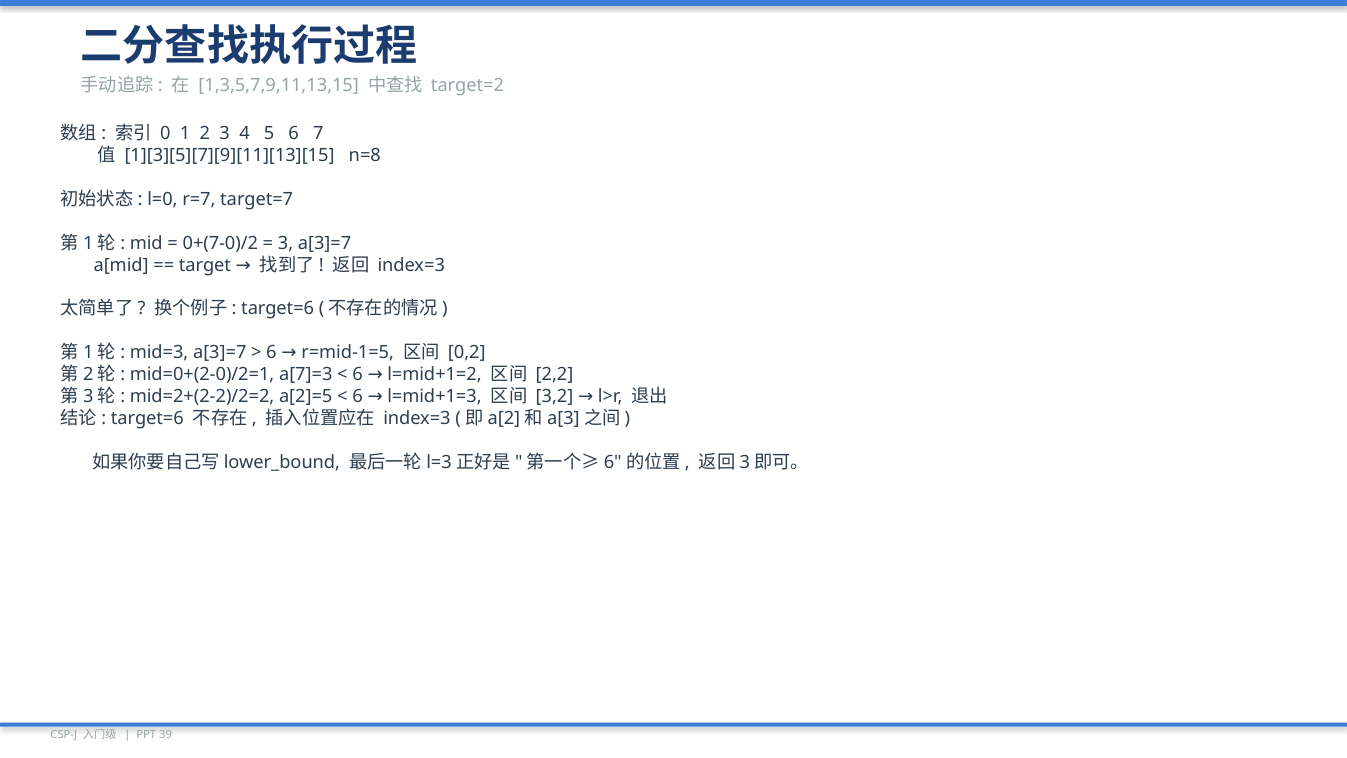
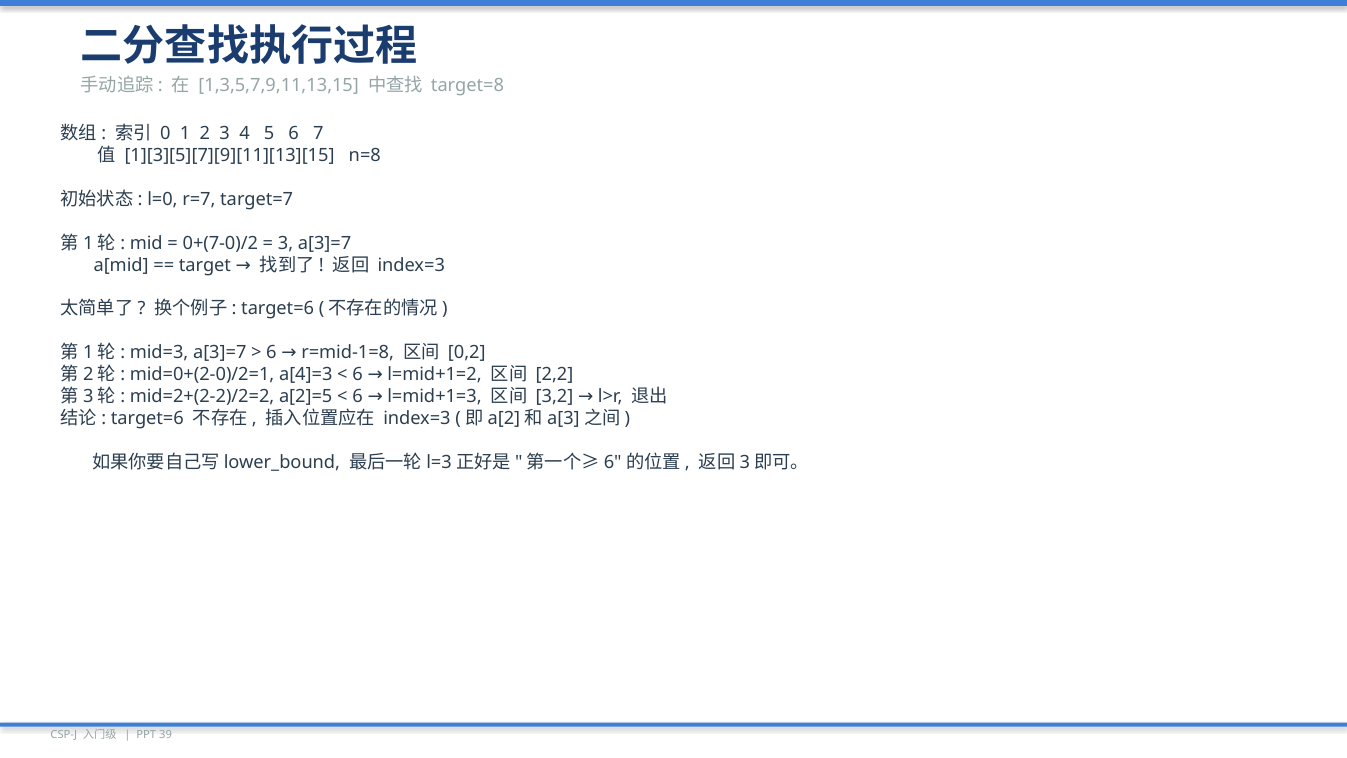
target=2: target=2 -> target=8
r=mid-1=5: r=mid-1=5 -> r=mid-1=8
a[7]=3: a[7]=3 -> a[4]=3
